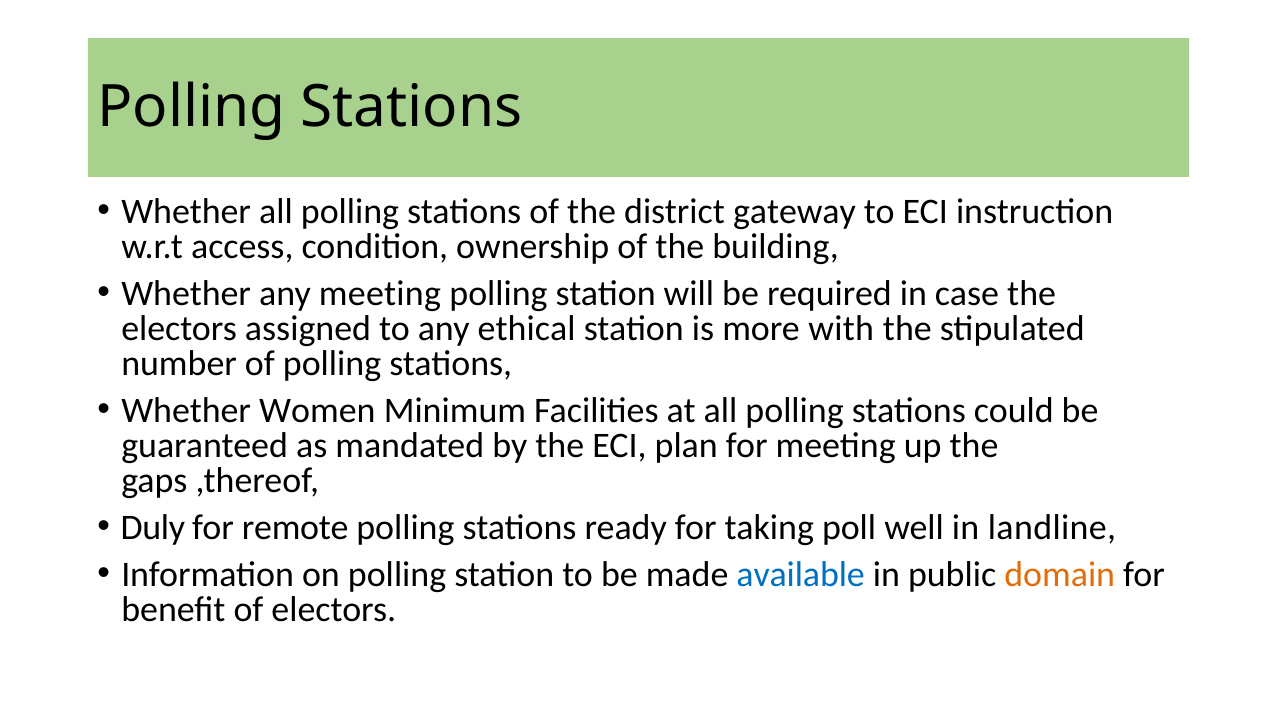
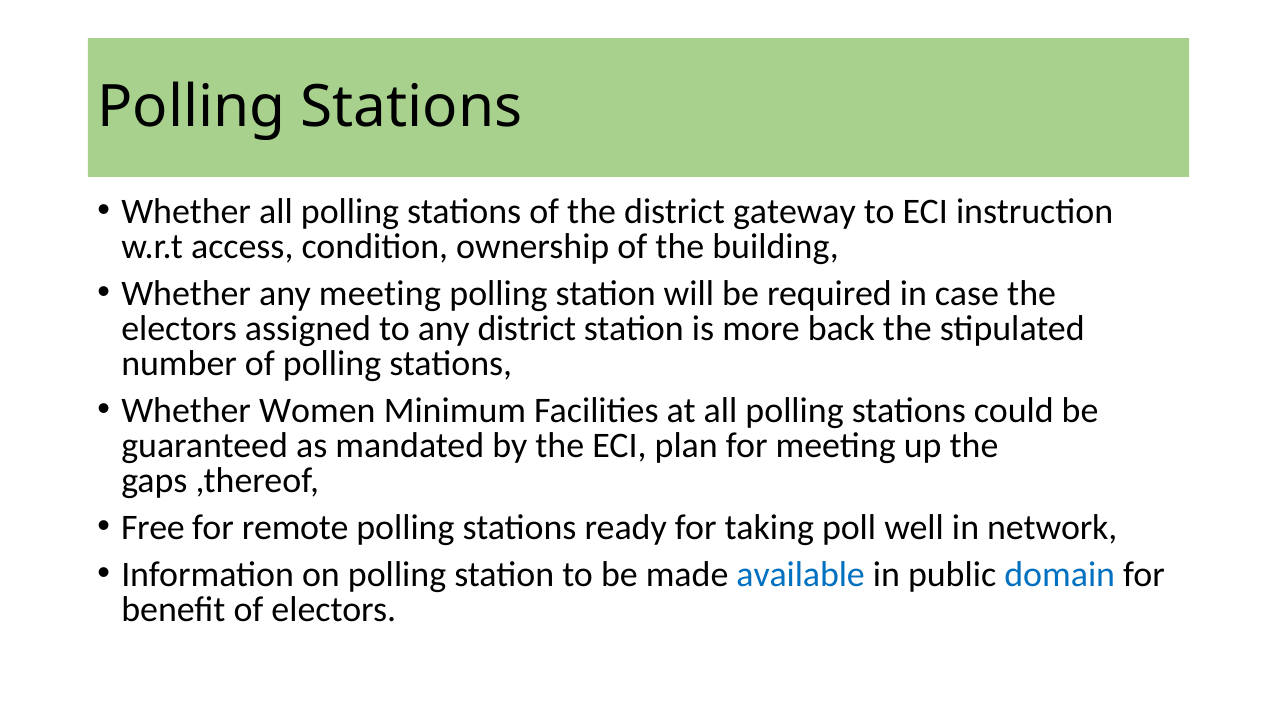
any ethical: ethical -> district
with: with -> back
Duly: Duly -> Free
landline: landline -> network
domain colour: orange -> blue
